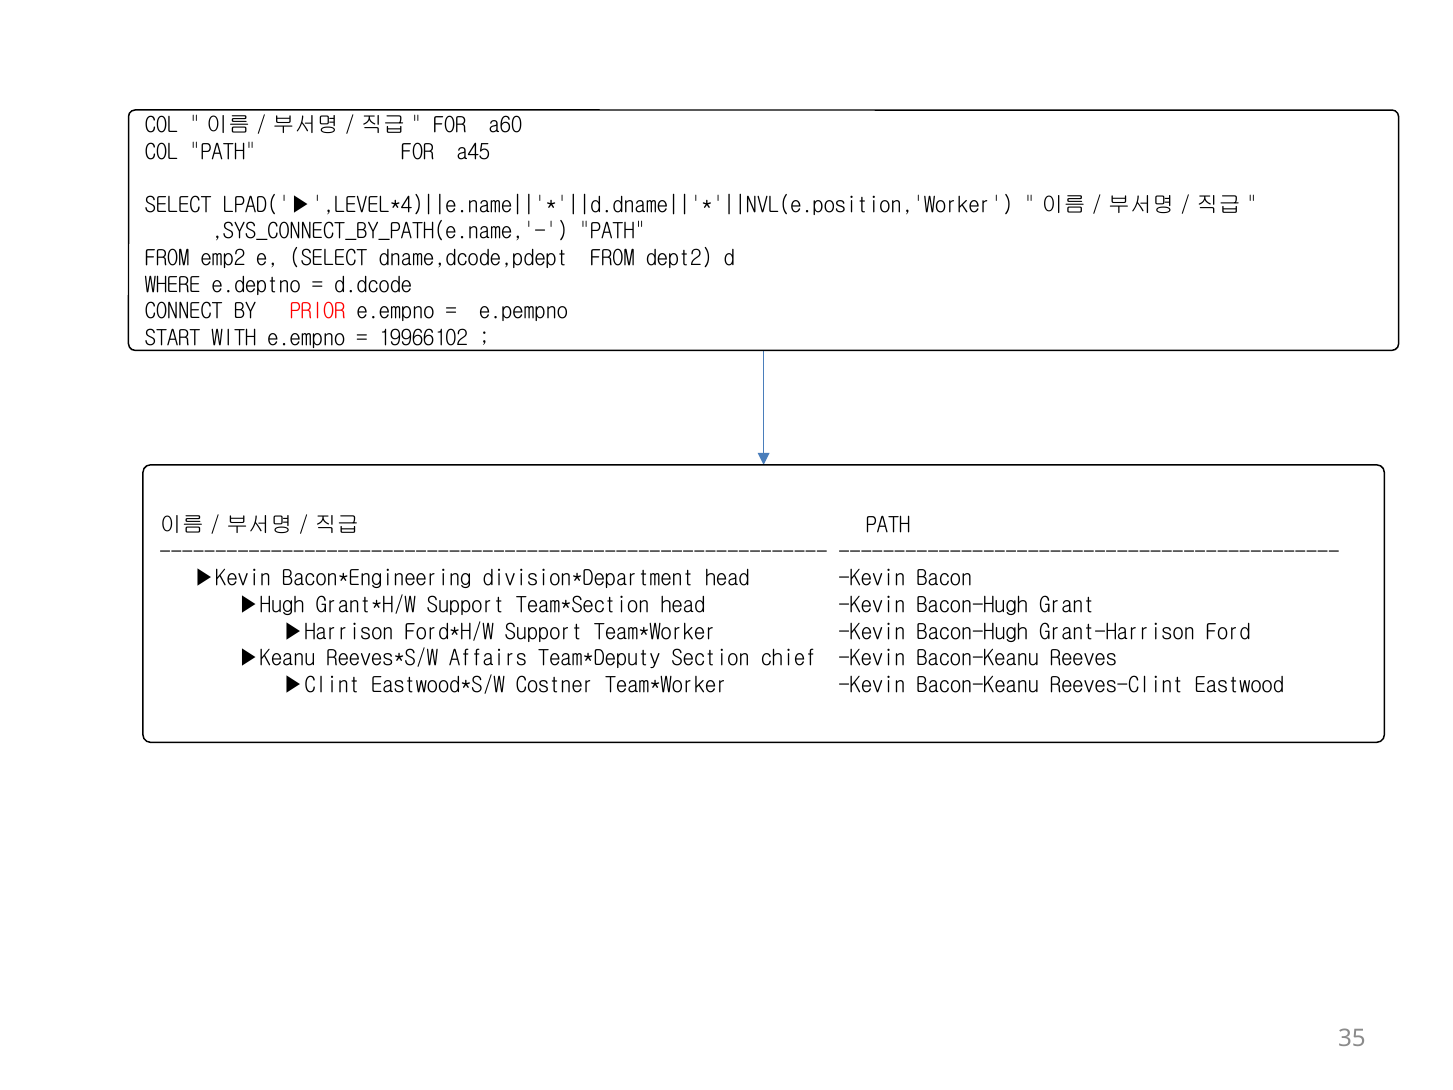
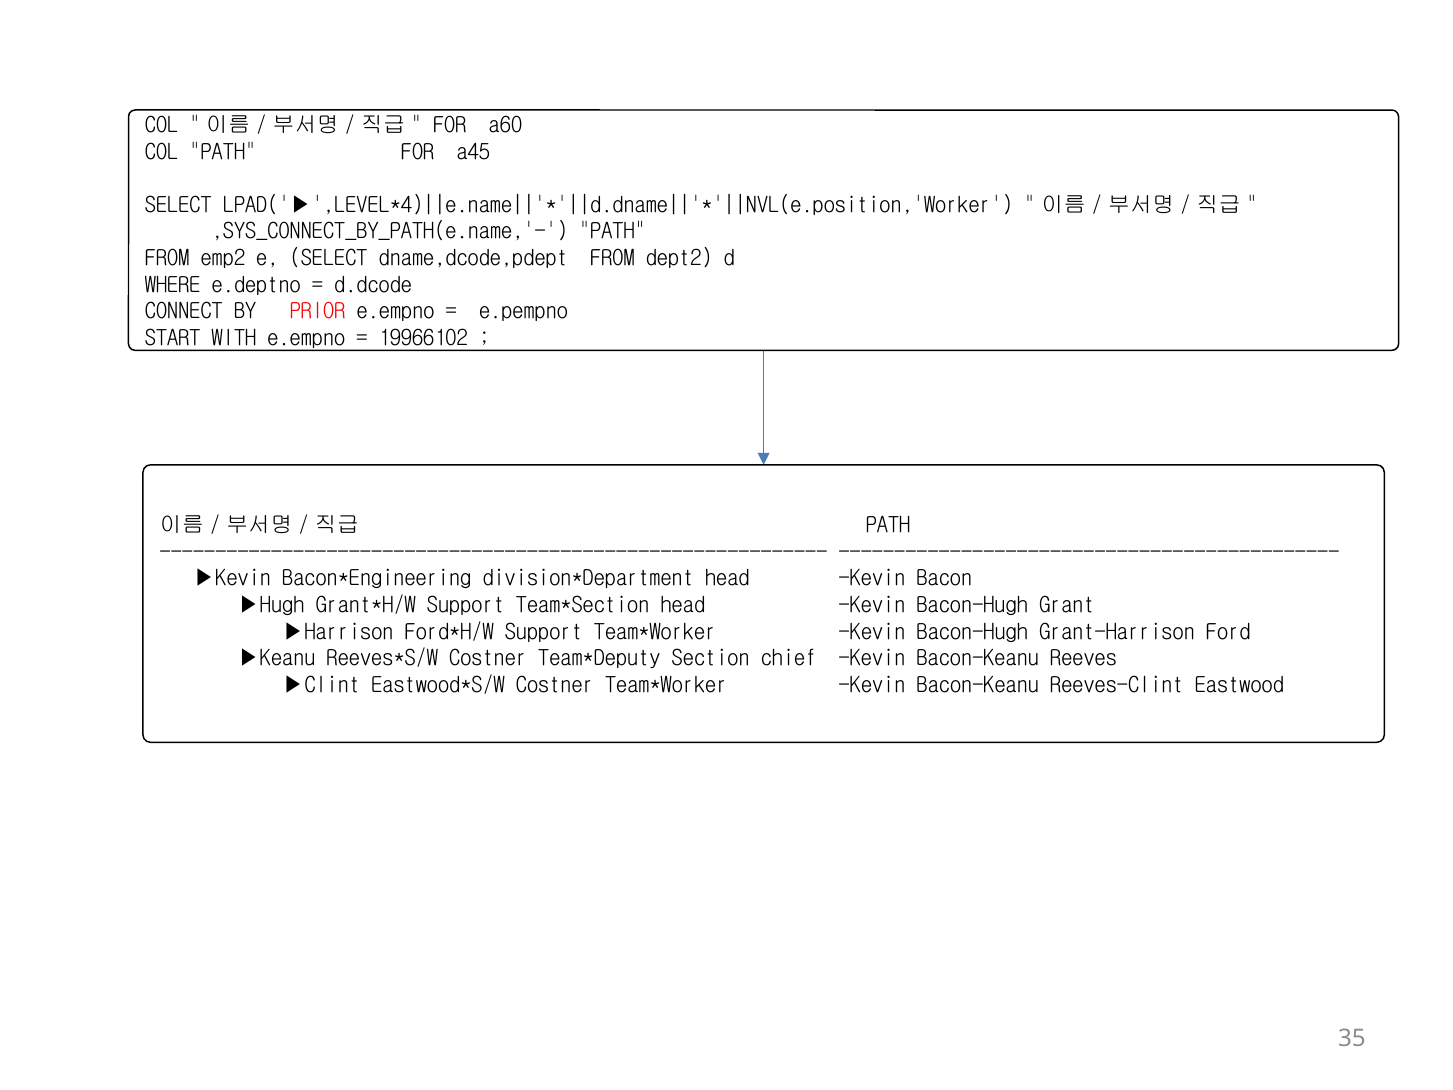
Affairs at (488, 658): Affairs -> Costner
